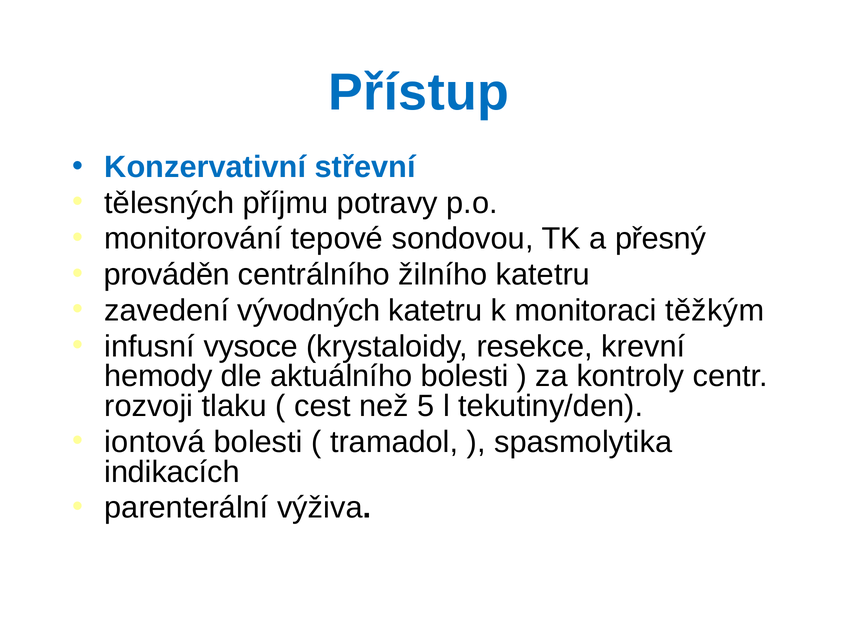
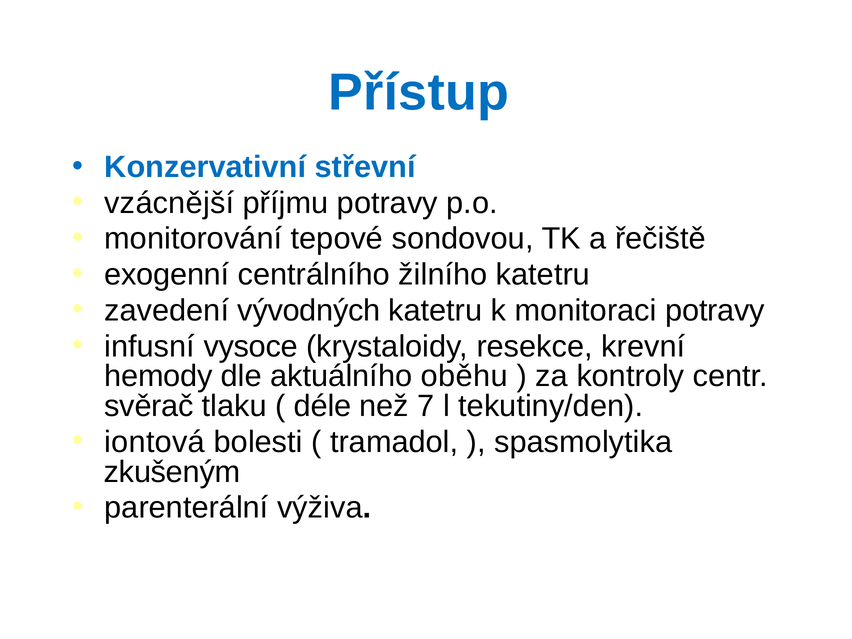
tělesných: tělesných -> vzácnější
přesný: přesný -> řečiště
prováděn: prováděn -> exogenní
monitoraci těžkým: těžkým -> potravy
aktuálního bolesti: bolesti -> oběhu
rozvoji: rozvoji -> svěrač
cest: cest -> déle
5: 5 -> 7
indikacích: indikacích -> zkušeným
